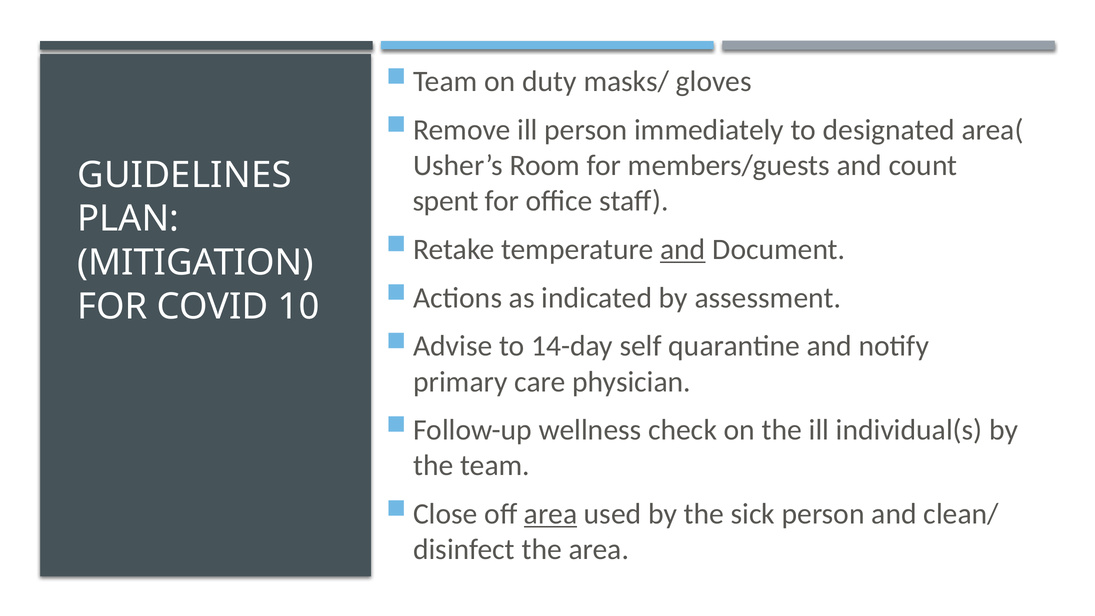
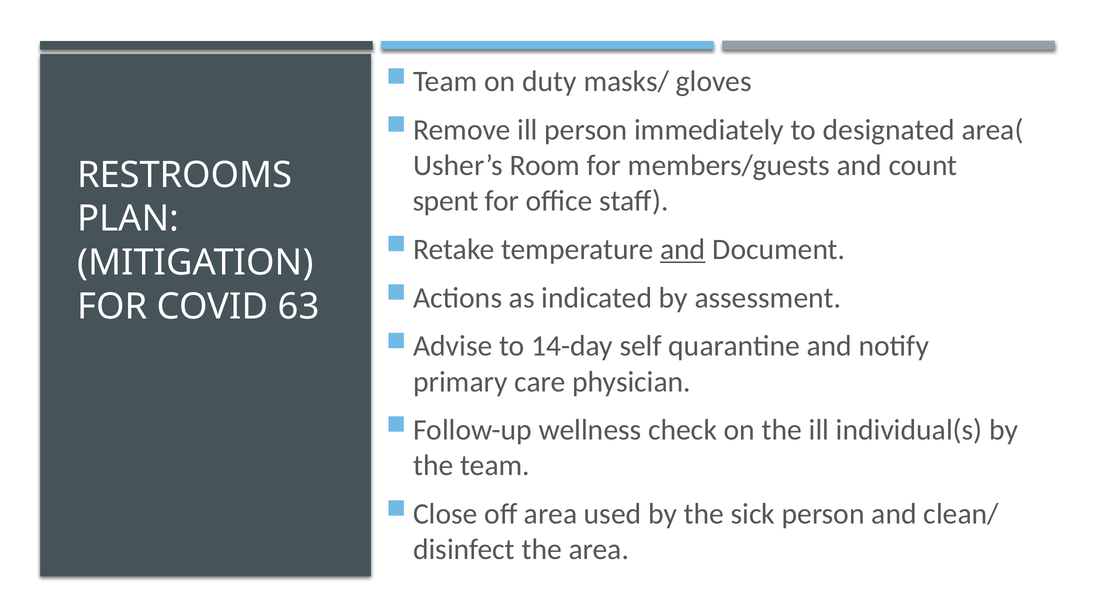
GUIDELINES: GUIDELINES -> RESTROOMS
10: 10 -> 63
area at (551, 514) underline: present -> none
